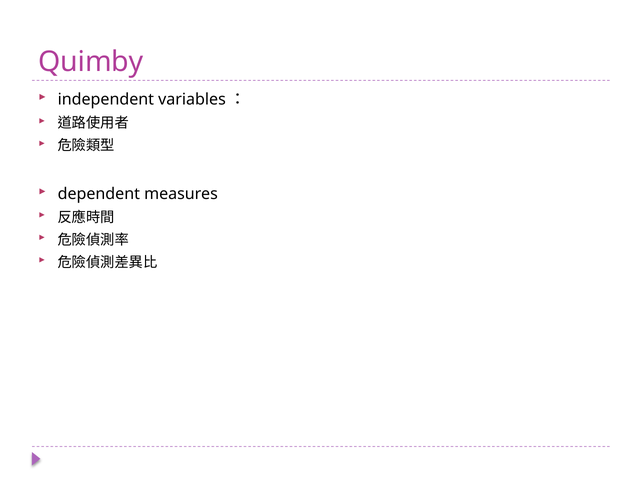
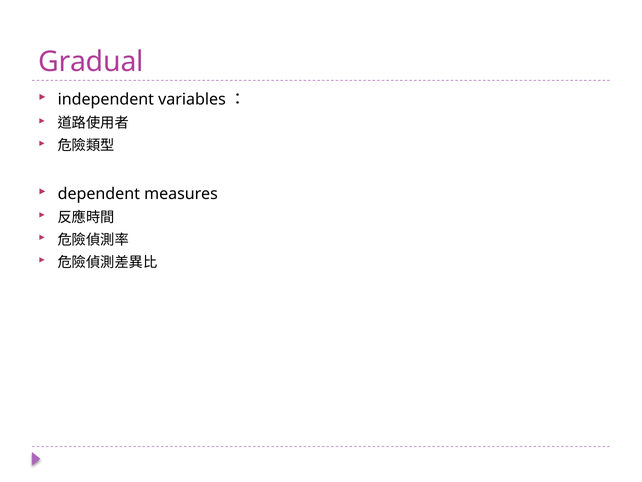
Quimby: Quimby -> Gradual
